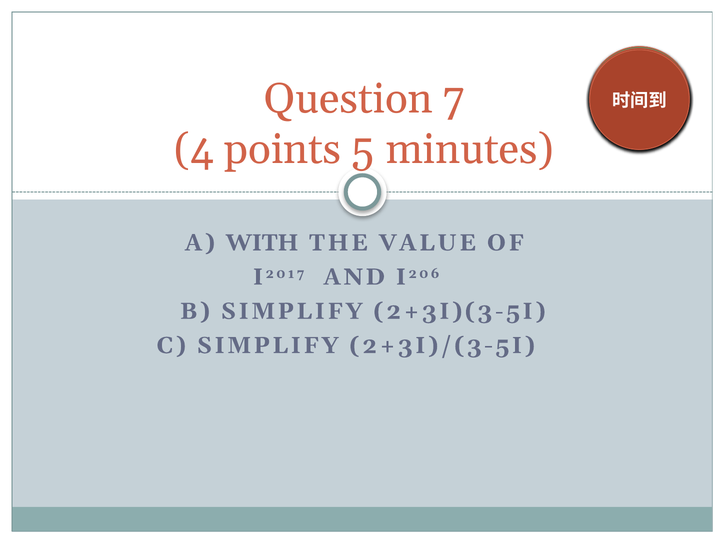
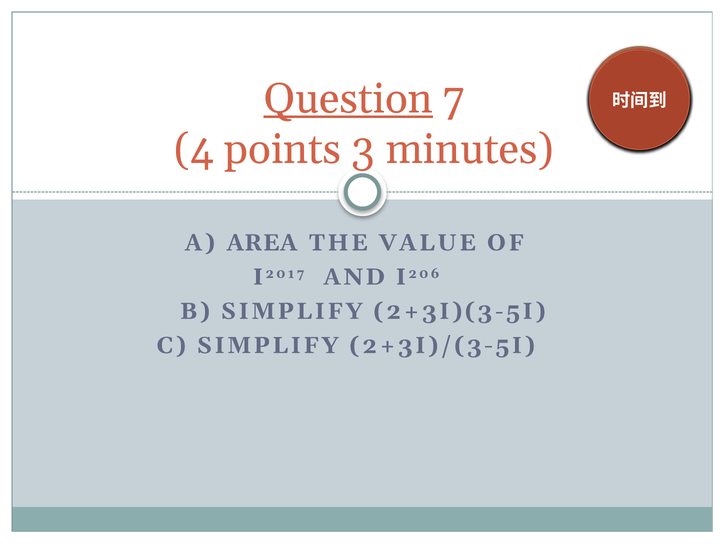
Question underline: none -> present
points 5: 5 -> 3
WITH: WITH -> AREA
